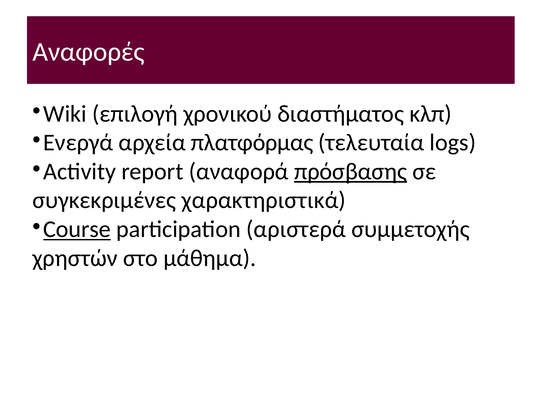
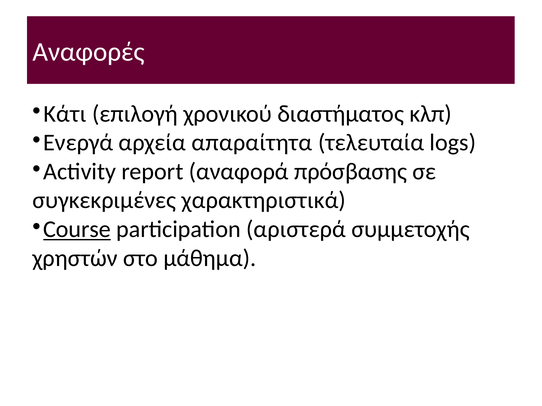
Wiki: Wiki -> Κάτι
πλατφόρμας: πλατφόρμας -> απαραίτητα
πρόσβασης underline: present -> none
